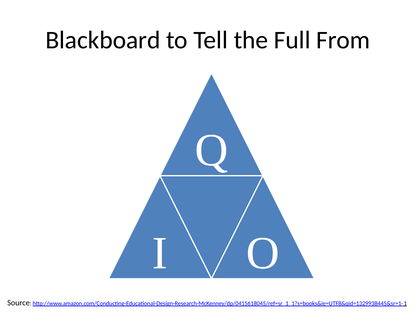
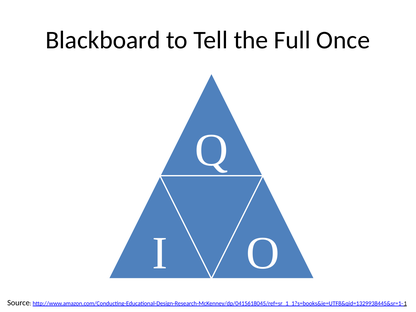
From: From -> Once
